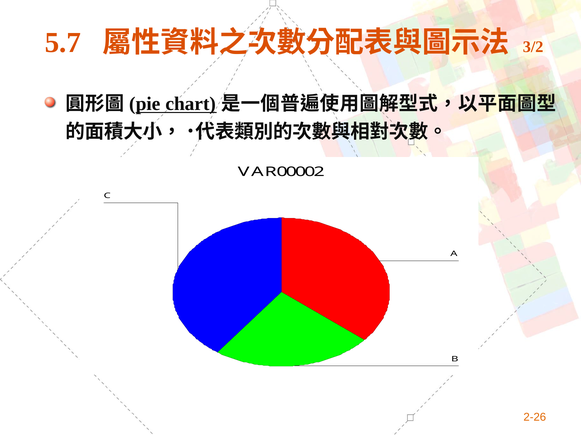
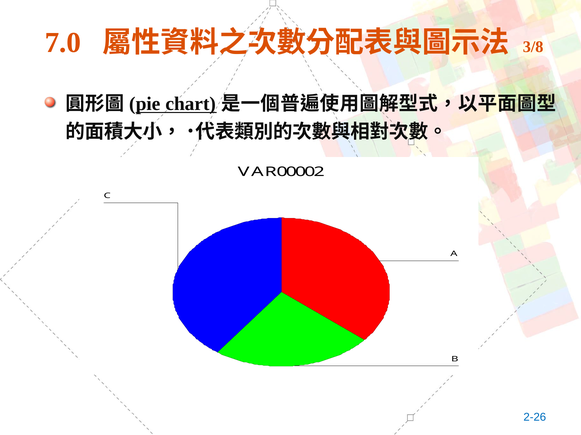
5.7: 5.7 -> 7.0
3/2: 3/2 -> 3/8
2-26 colour: orange -> blue
